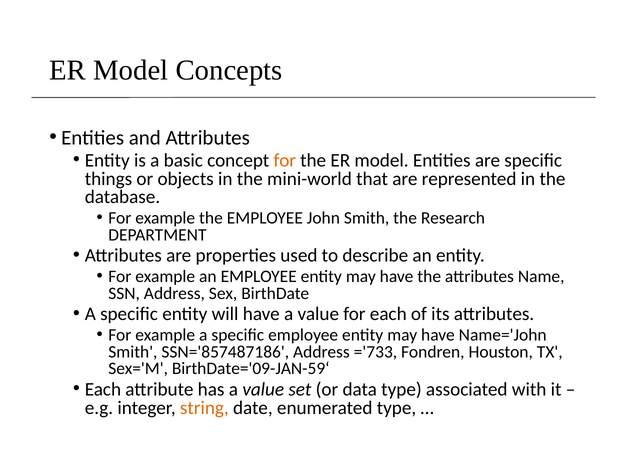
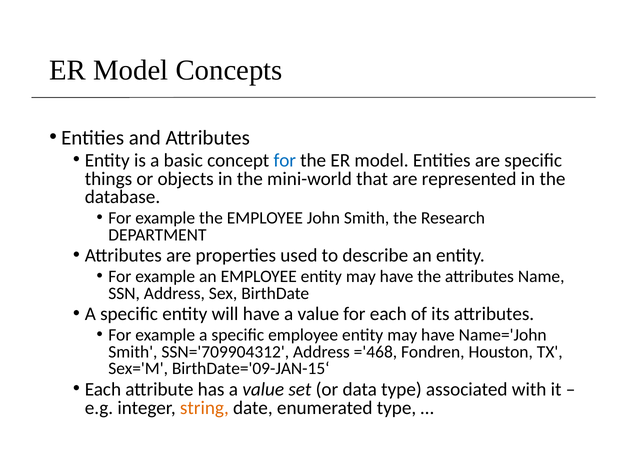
for at (285, 160) colour: orange -> blue
SSN='857487186: SSN='857487186 -> SSN='709904312
='733: ='733 -> ='468
BirthDate='09-JAN-59‘: BirthDate='09-JAN-59‘ -> BirthDate='09-JAN-15‘
